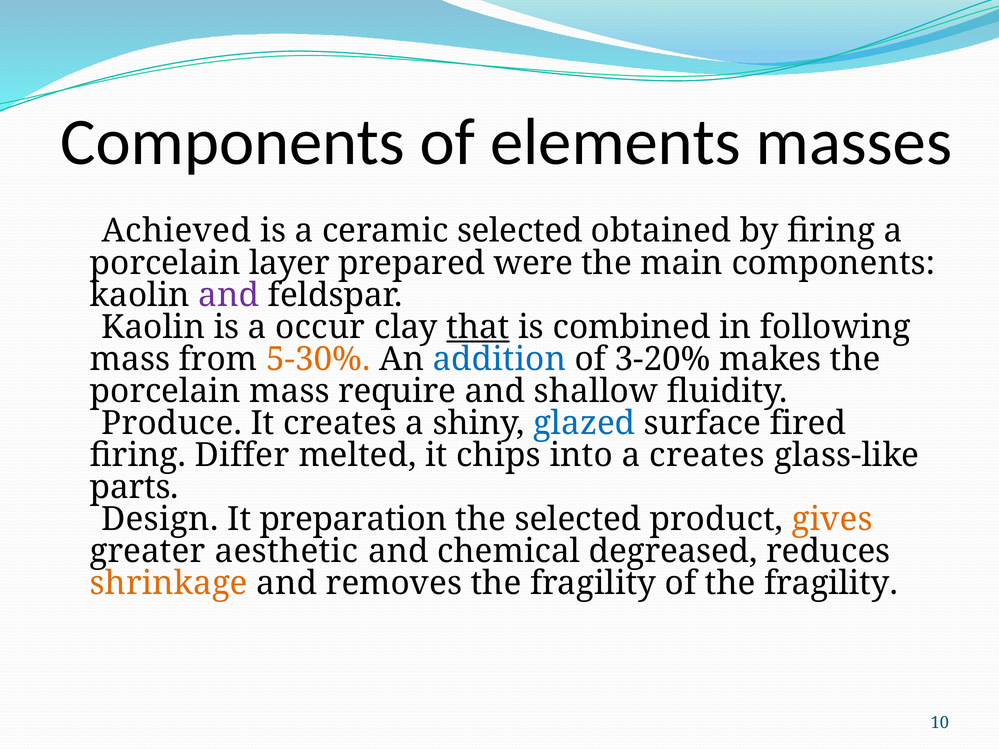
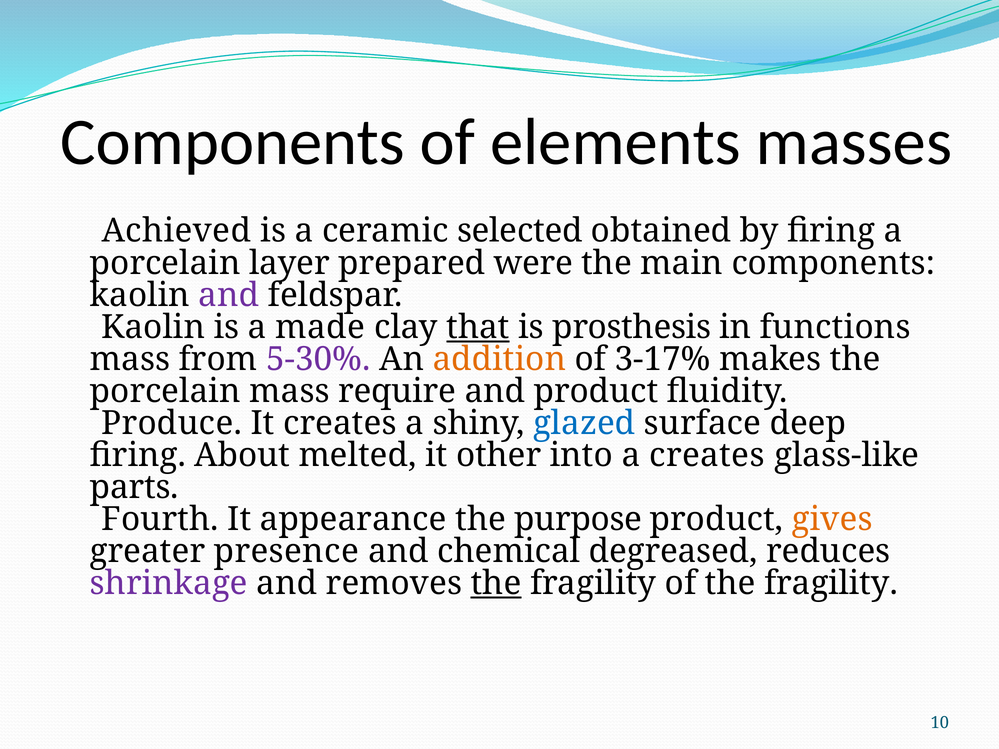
occur: occur -> made
combined: combined -> prosthesis
following: following -> functions
5-30% colour: orange -> purple
addition colour: blue -> orange
3-20%: 3-20% -> 3-17%
and shallow: shallow -> product
fired: fired -> deep
Differ: Differ -> About
chips: chips -> other
Design: Design -> Fourth
preparation: preparation -> appearance
the selected: selected -> purpose
aesthetic: aesthetic -> presence
shrinkage colour: orange -> purple
the at (496, 583) underline: none -> present
